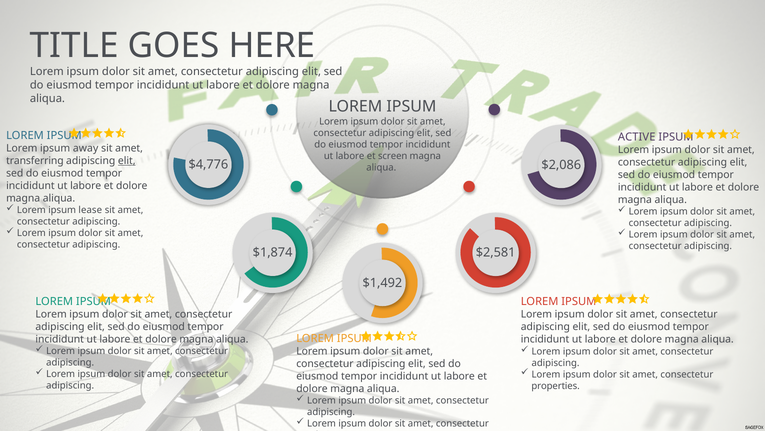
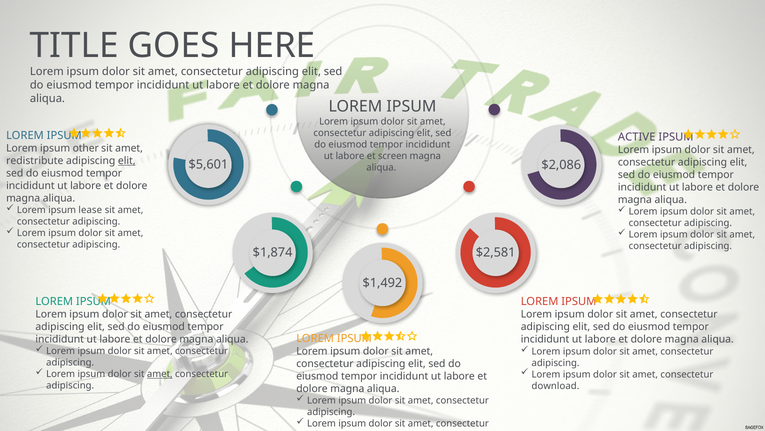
away: away -> other
transferring: transferring -> redistribute
$4,776: $4,776 -> $5,601
amet at (160, 374) underline: none -> present
properties: properties -> download
